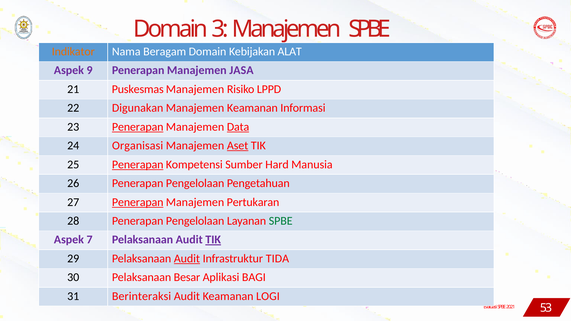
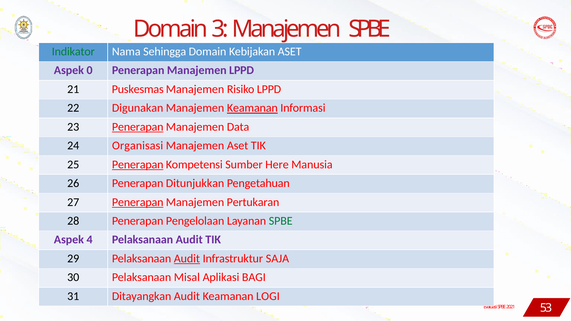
Indikator colour: orange -> green
Beragam: Beragam -> Sehingga
Kebijakan ALAT: ALAT -> ASET
9: 9 -> 0
Manajemen JASA: JASA -> LPPD
Keamanan at (252, 108) underline: none -> present
Data underline: present -> none
Aset at (238, 146) underline: present -> none
Hard: Hard -> Here
26 Penerapan Pengelolaan: Pengelolaan -> Ditunjukkan
7: 7 -> 4
TIK at (213, 240) underline: present -> none
TIDA: TIDA -> SAJA
Besar: Besar -> Misal
Berinteraksi: Berinteraksi -> Ditayangkan
